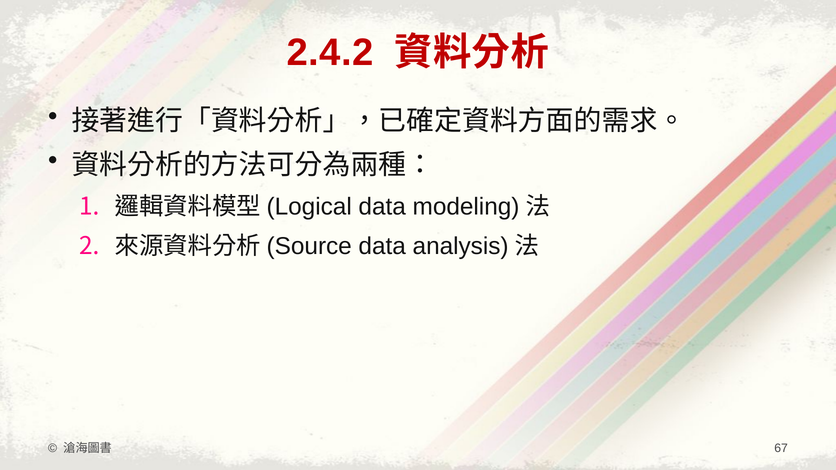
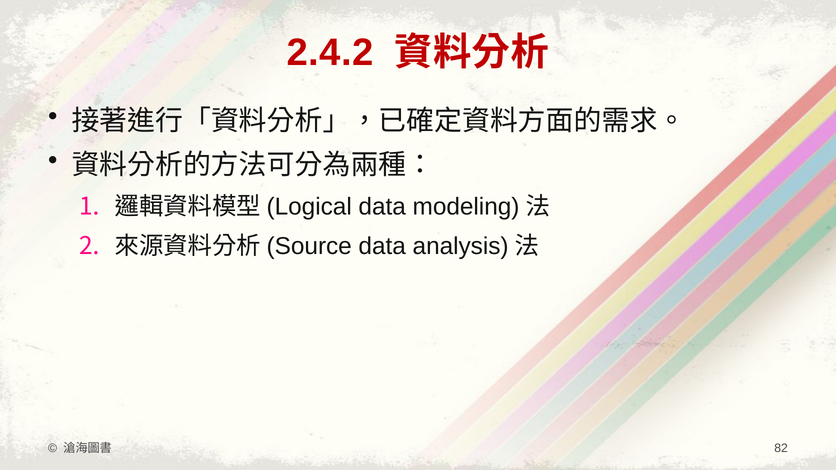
67: 67 -> 82
